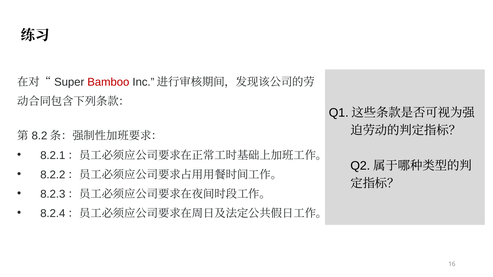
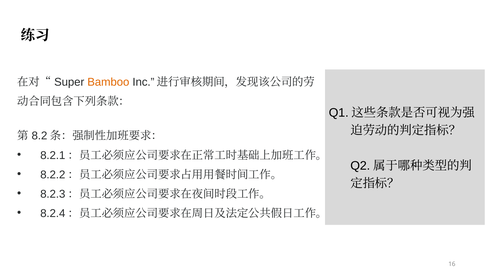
Bamboo colour: red -> orange
